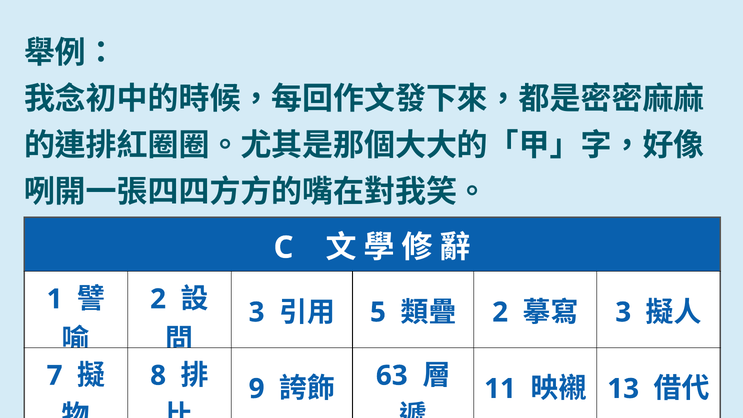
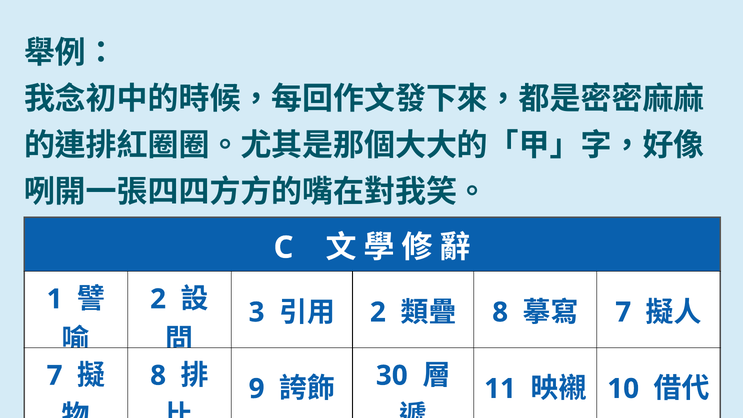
5 at (378, 312): 5 -> 2
2 at (500, 312): 2 -> 8
3 at (623, 312): 3 -> 7
63: 63 -> 30
13: 13 -> 10
